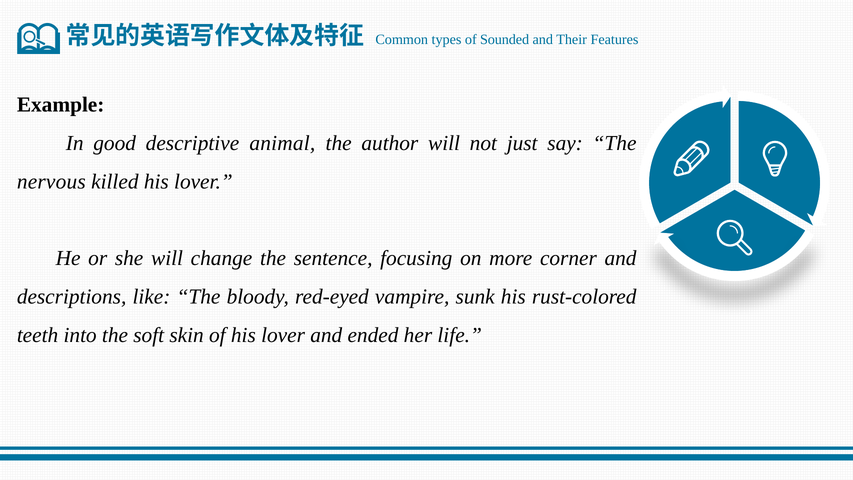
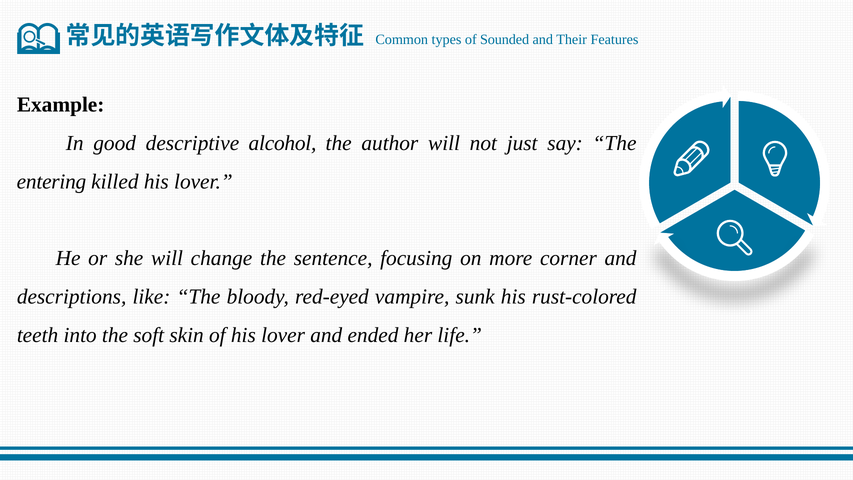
animal: animal -> alcohol
nervous: nervous -> entering
